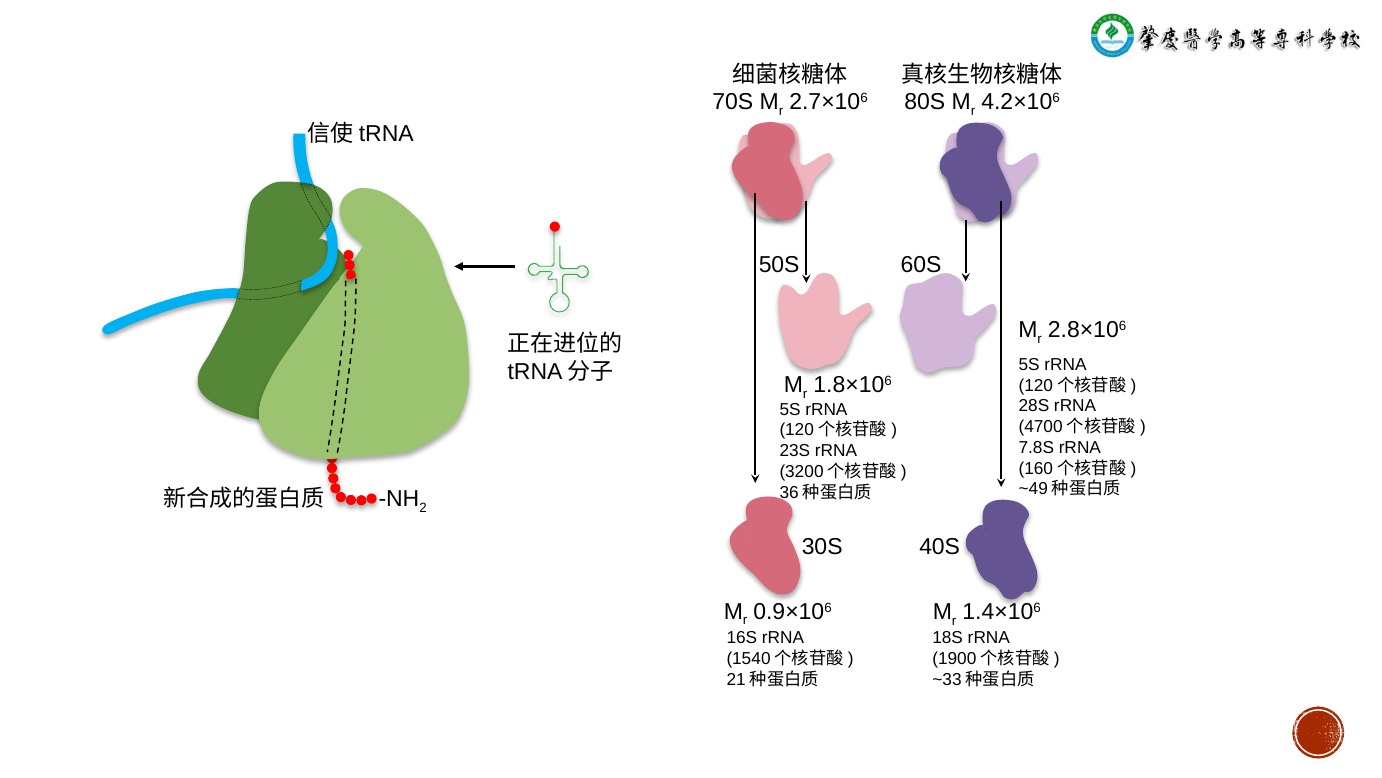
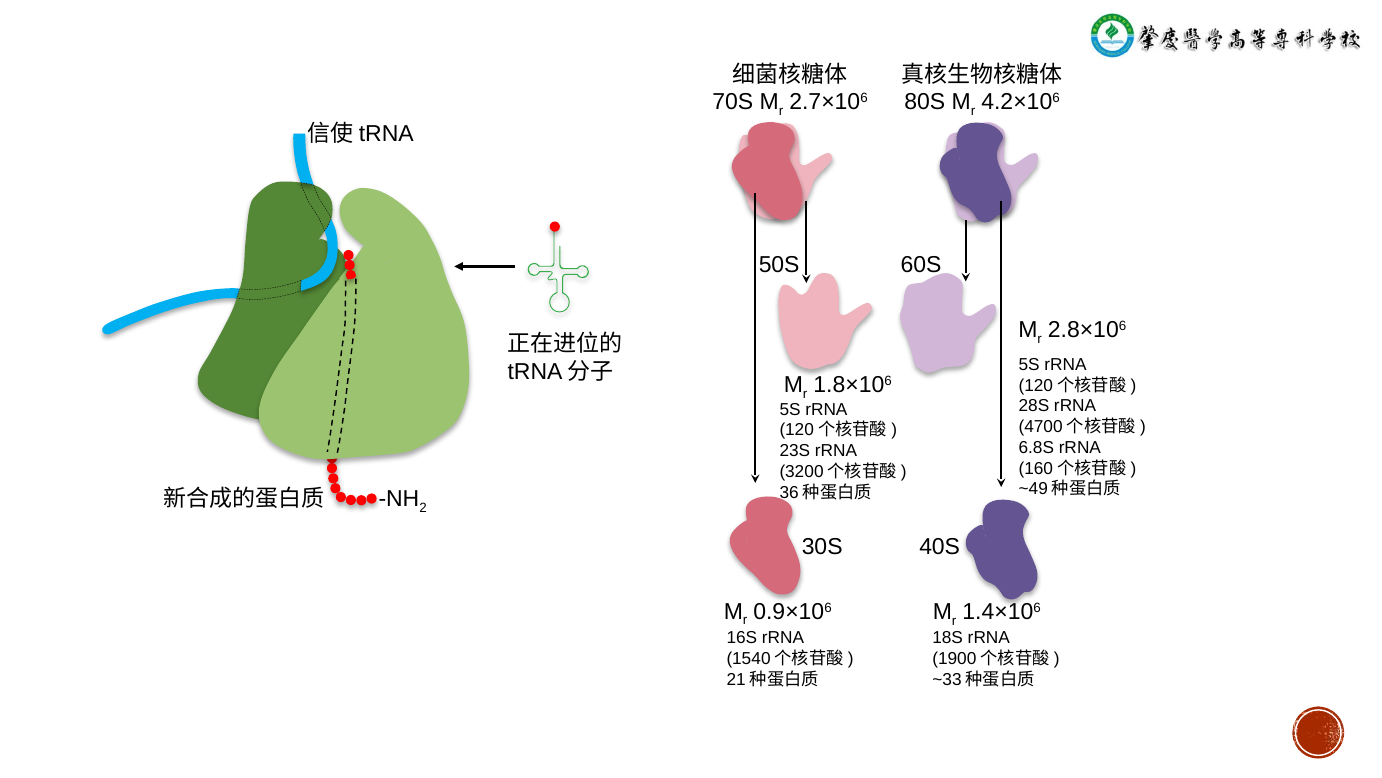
7.8S: 7.8S -> 6.8S
